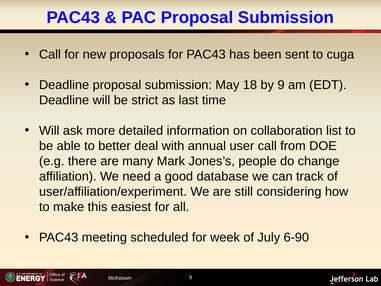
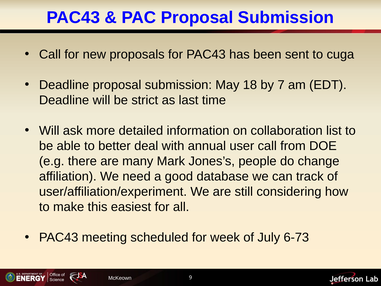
by 9: 9 -> 7
6-90: 6-90 -> 6-73
